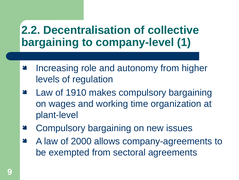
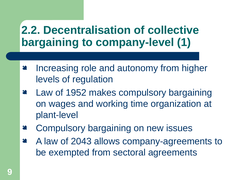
1910: 1910 -> 1952
2000: 2000 -> 2043
